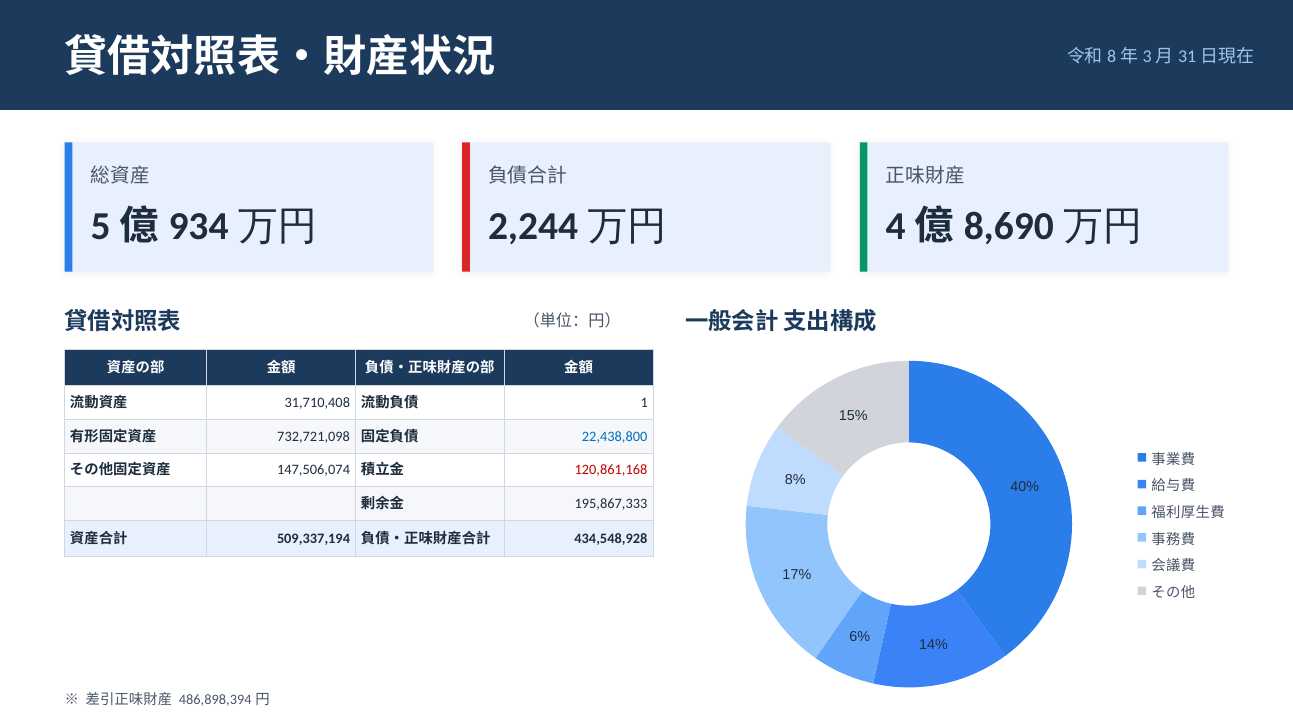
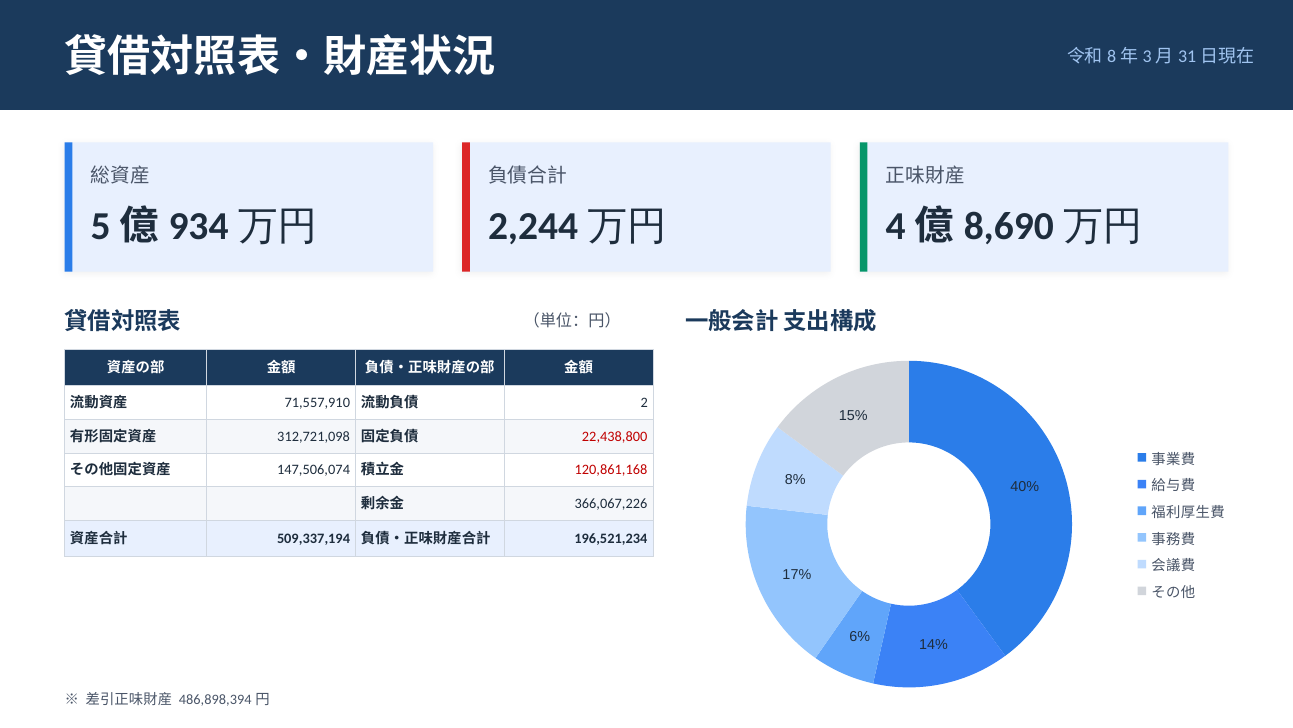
31,710,408: 31,710,408 -> 71,557,910
1: 1 -> 2
732,721,098: 732,721,098 -> 312,721,098
22,438,800 colour: blue -> red
195,867,333: 195,867,333 -> 366,067,226
434,548,928: 434,548,928 -> 196,521,234
